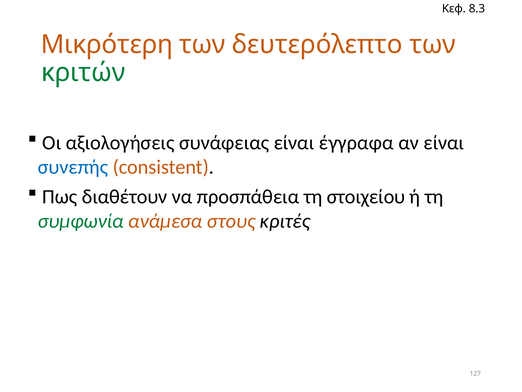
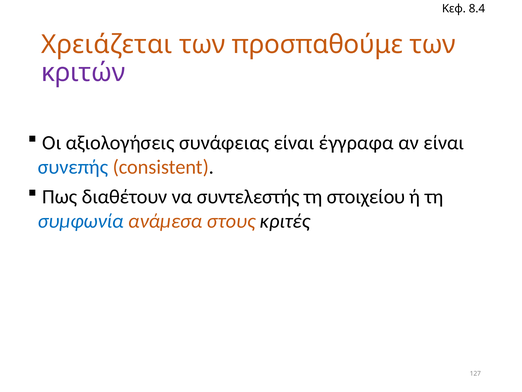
8.3: 8.3 -> 8.4
Μικρότερη: Μικρότερη -> Χρειάζεται
δευτερόλεπτο: δευτερόλεπτο -> προσπαθούμε
κριτών colour: green -> purple
προσπάθεια: προσπάθεια -> συντελεστής
συμφωνία colour: green -> blue
